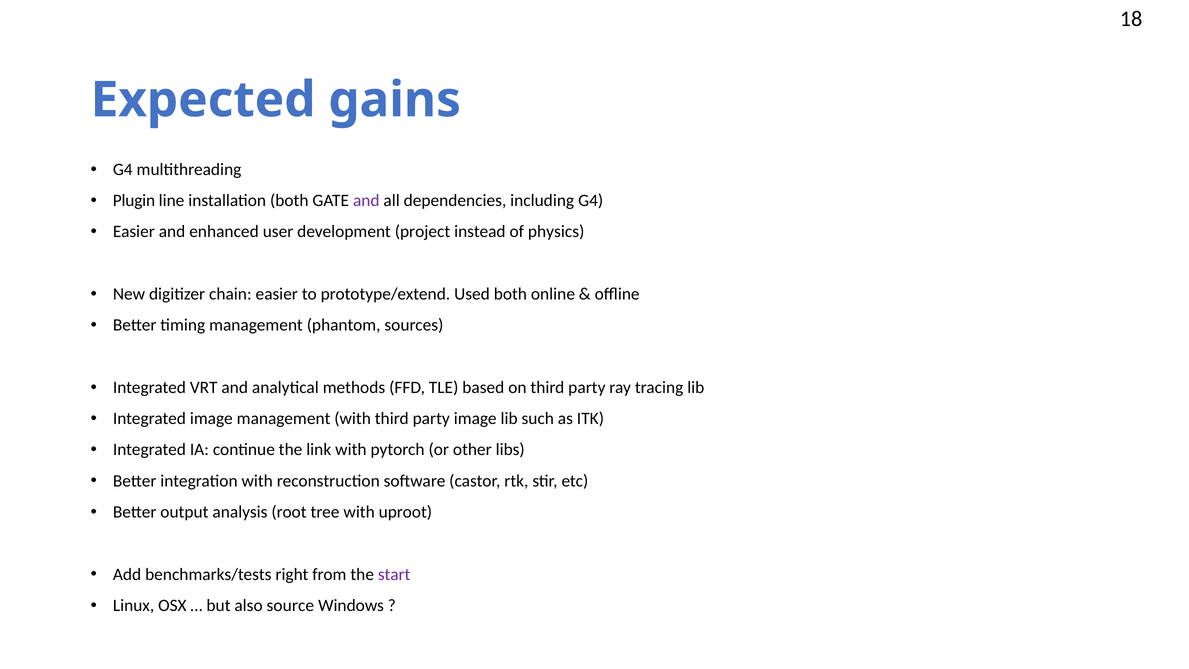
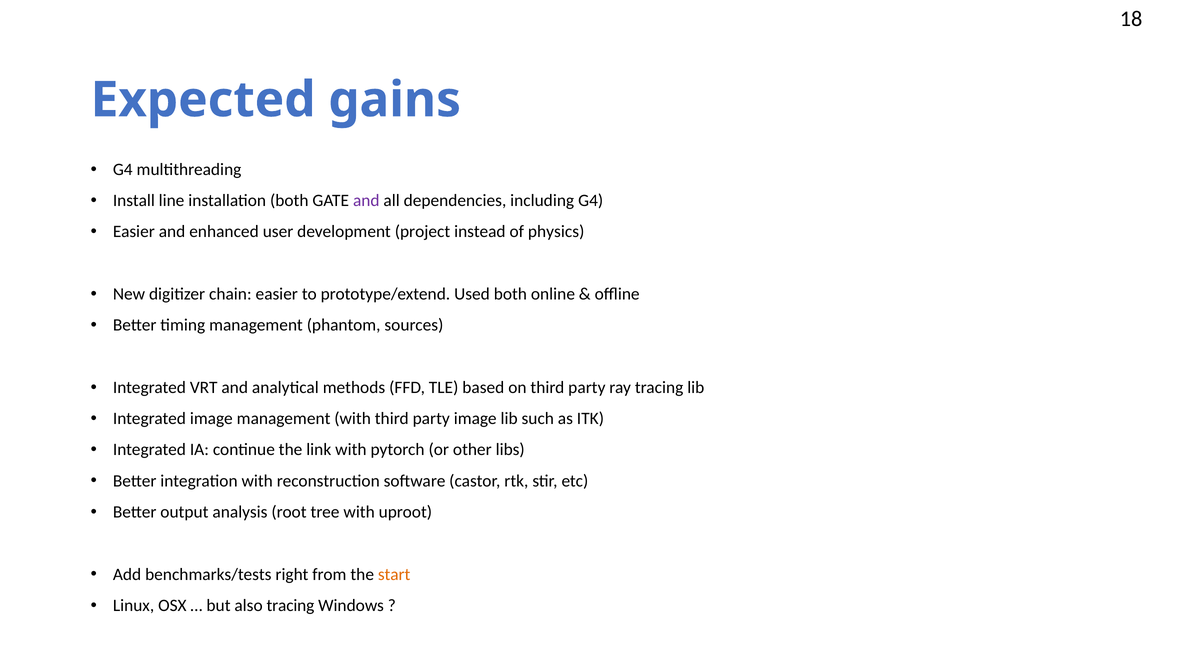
Plugin: Plugin -> Install
start colour: purple -> orange
also source: source -> tracing
